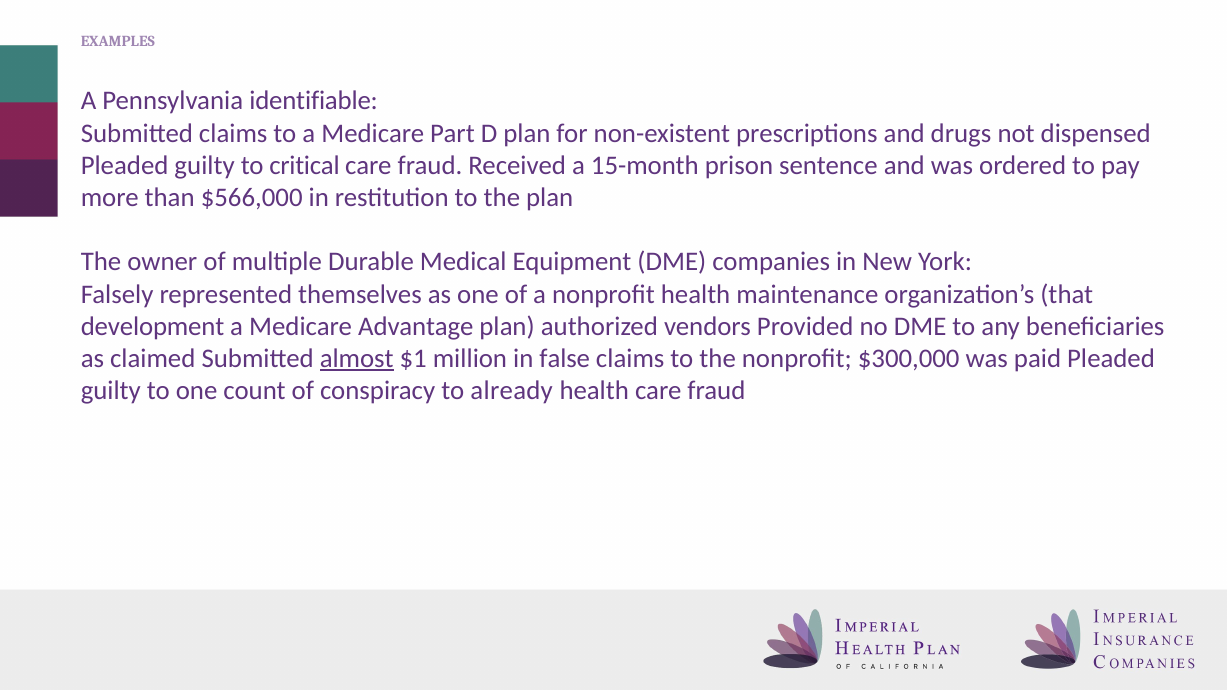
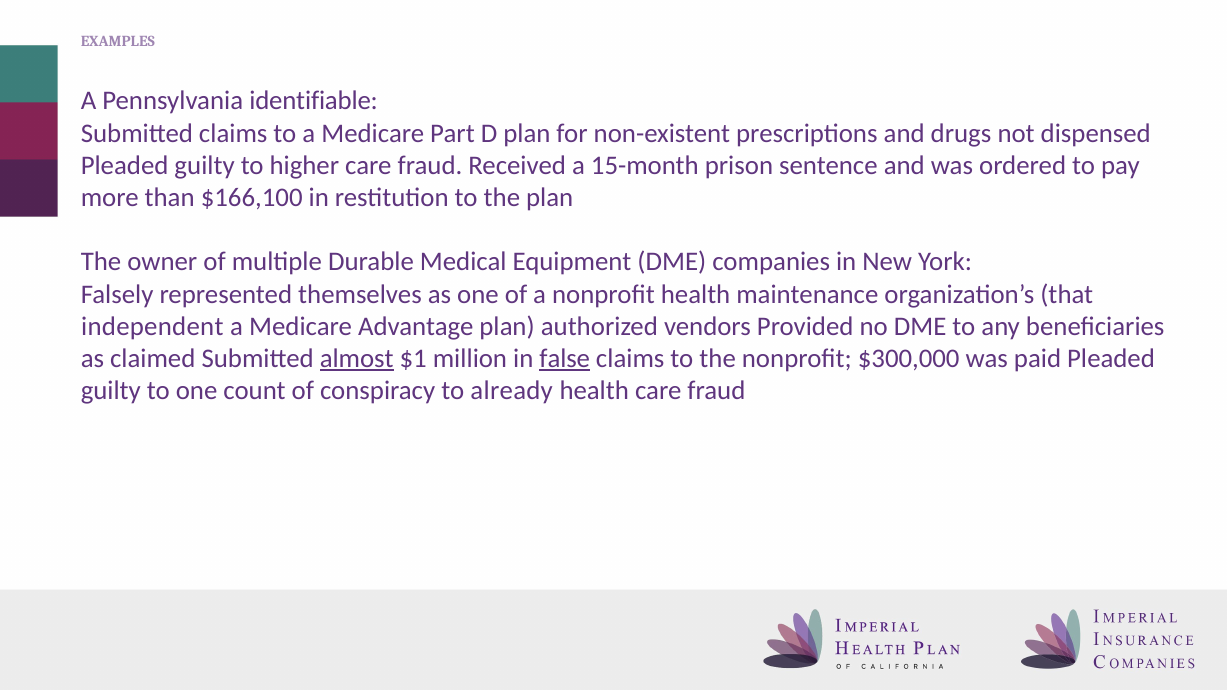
critical: critical -> higher
$566,000: $566,000 -> $166,100
development: development -> independent
false underline: none -> present
